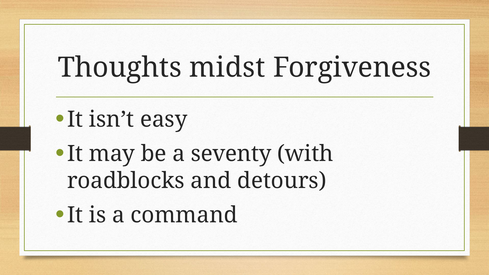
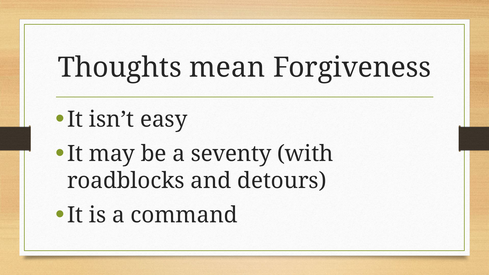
midst: midst -> mean
